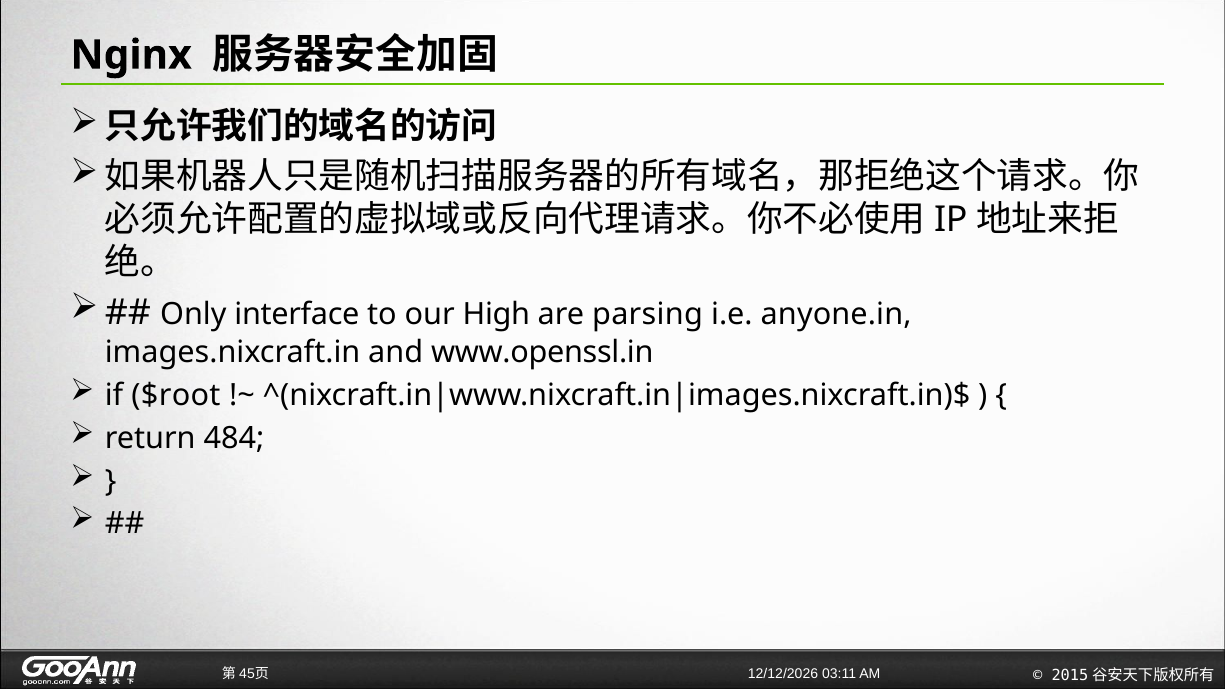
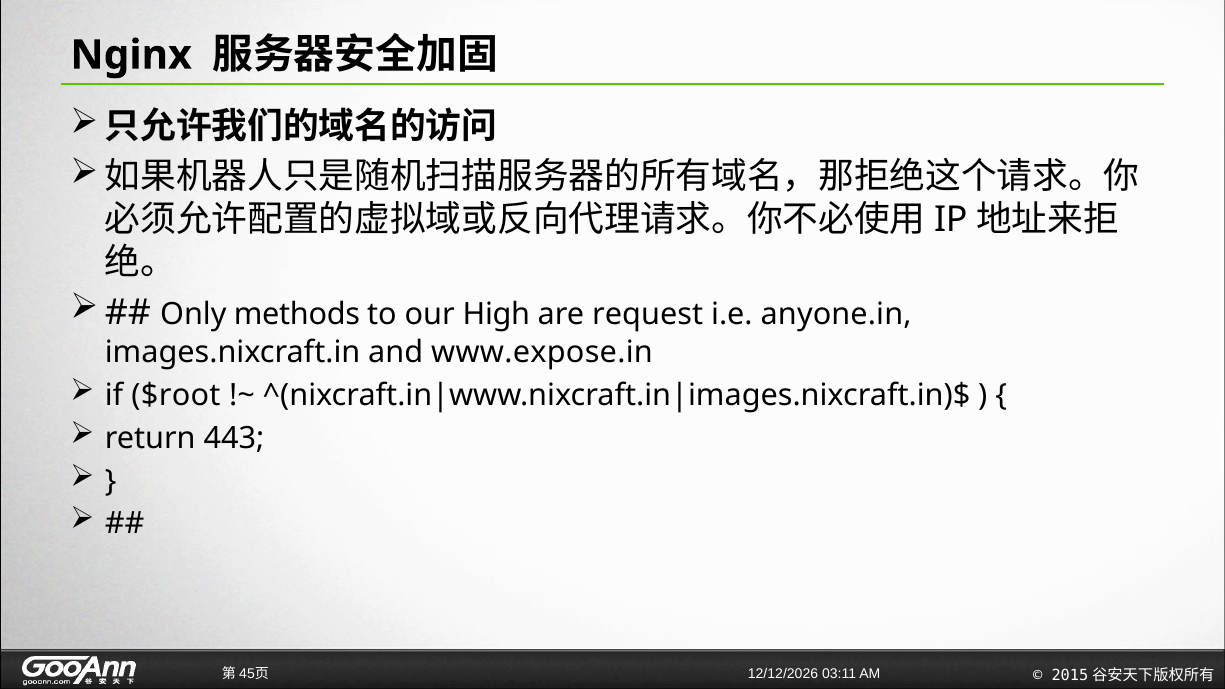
interface: interface -> methods
parsing: parsing -> request
www.openssl.in: www.openssl.in -> www.expose.in
484: 484 -> 443
